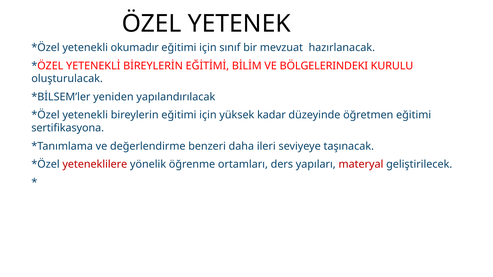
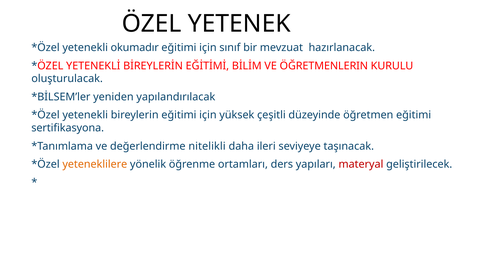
BÖLGELERINDEKI: BÖLGELERINDEKI -> ÖĞRETMENLERIN
kadar: kadar -> çeşitli
benzeri: benzeri -> nitelikli
yeteneklilere colour: red -> orange
